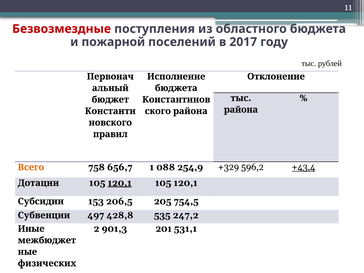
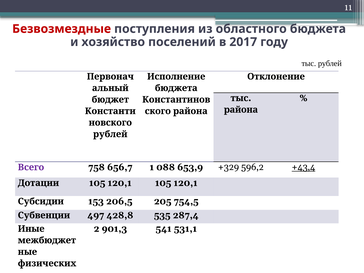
пожарной: пожарной -> хозяйство
правил at (110, 134): правил -> рублей
Всего colour: orange -> purple
254,9: 254,9 -> 653,9
120,1 at (120, 183) underline: present -> none
247,2: 247,2 -> 287,4
201: 201 -> 541
